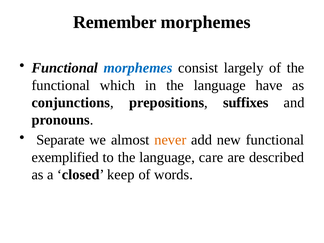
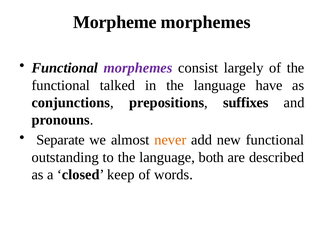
Remember: Remember -> Morpheme
morphemes at (138, 68) colour: blue -> purple
which: which -> talked
exemplified: exemplified -> outstanding
care: care -> both
